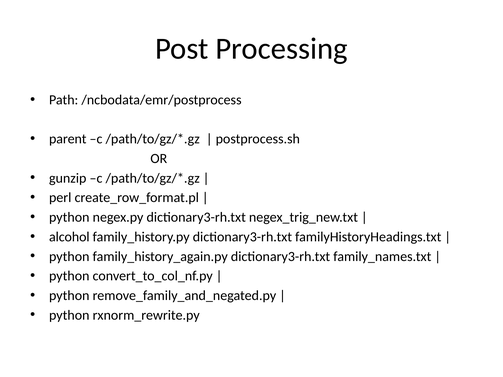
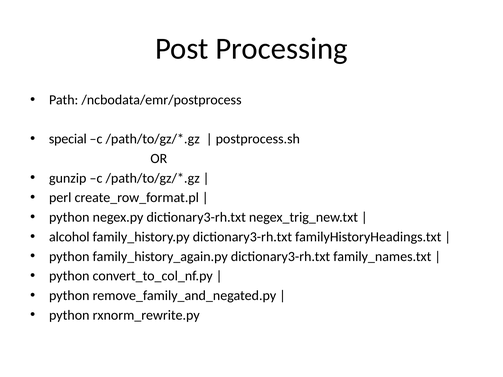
parent: parent -> special
